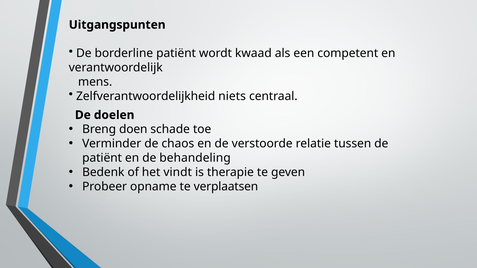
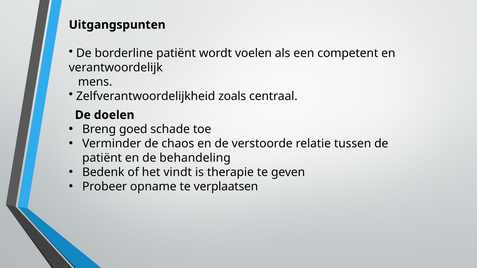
kwaad: kwaad -> voelen
niets: niets -> zoals
doen: doen -> goed
